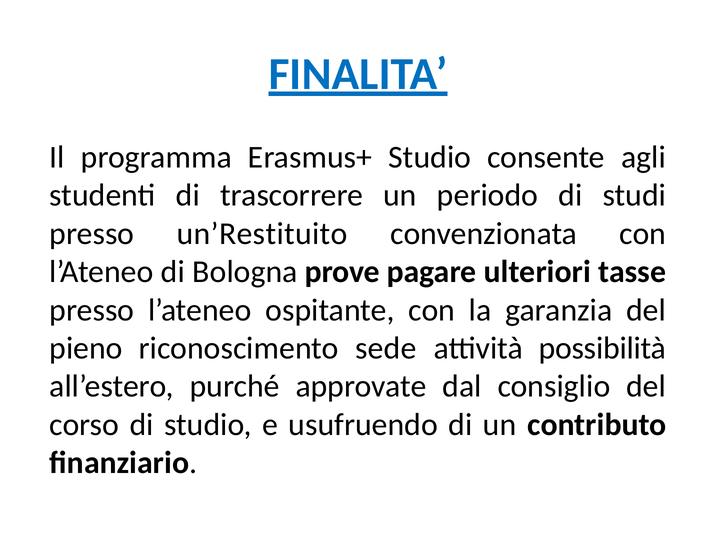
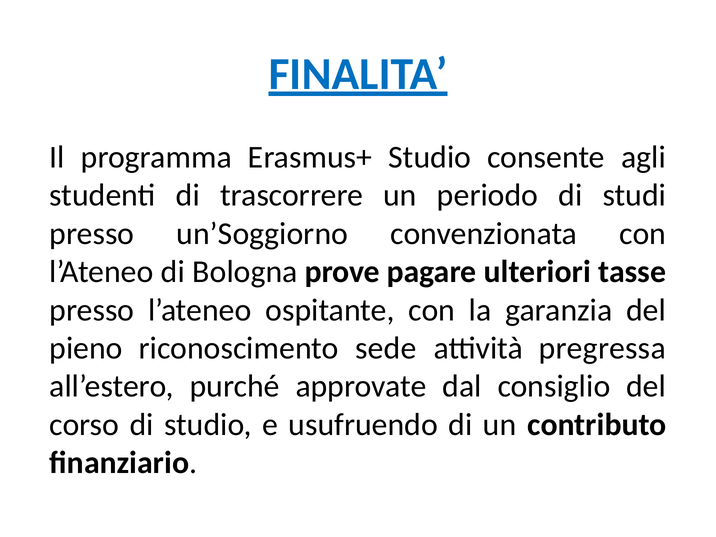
un’Restituito: un’Restituito -> un’Soggiorno
possibilità: possibilità -> pregressa
